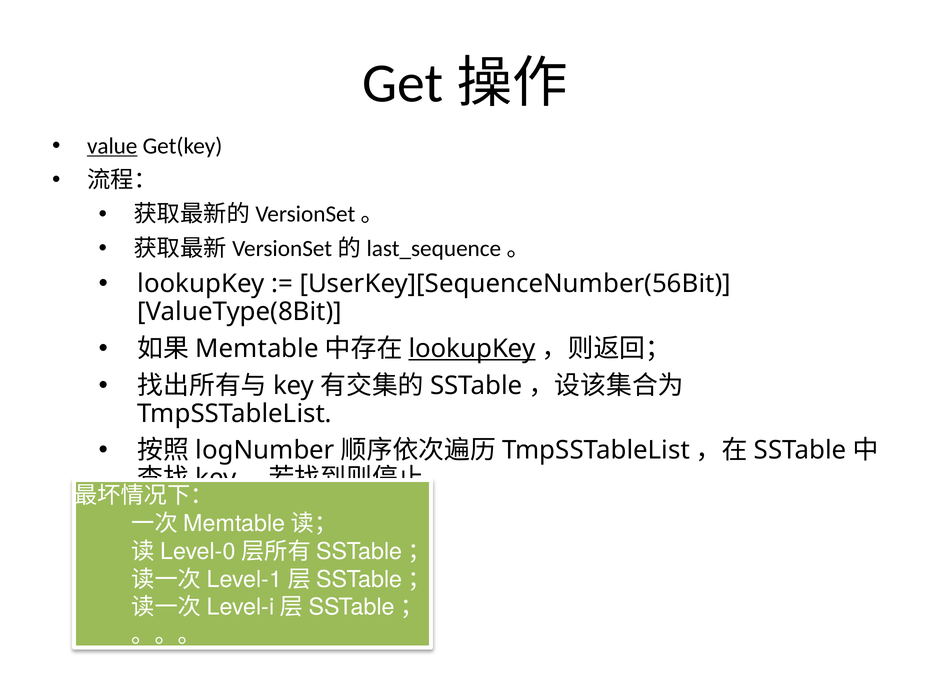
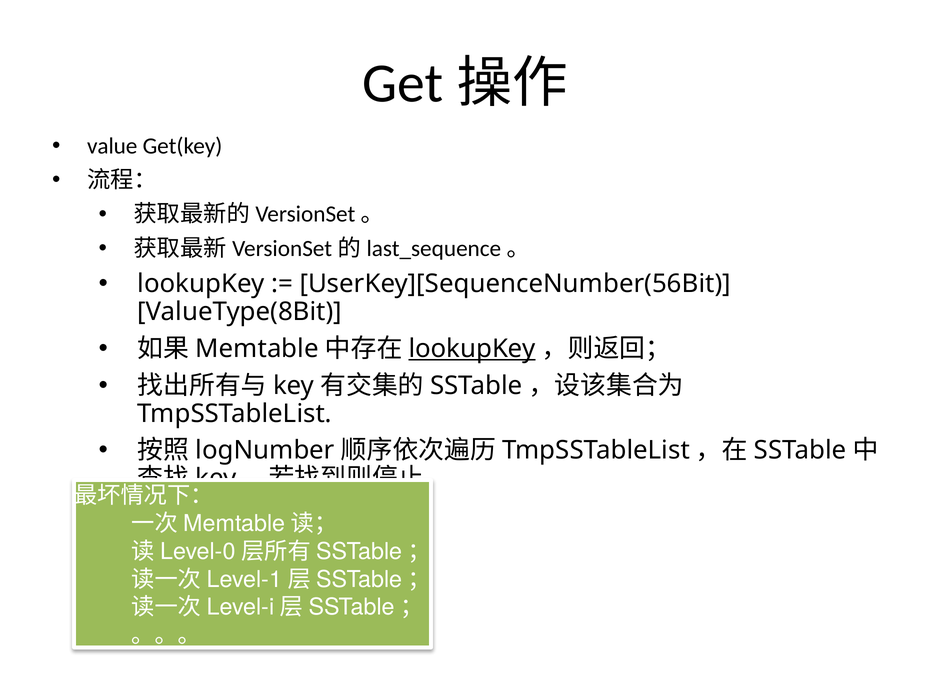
value underline: present -> none
